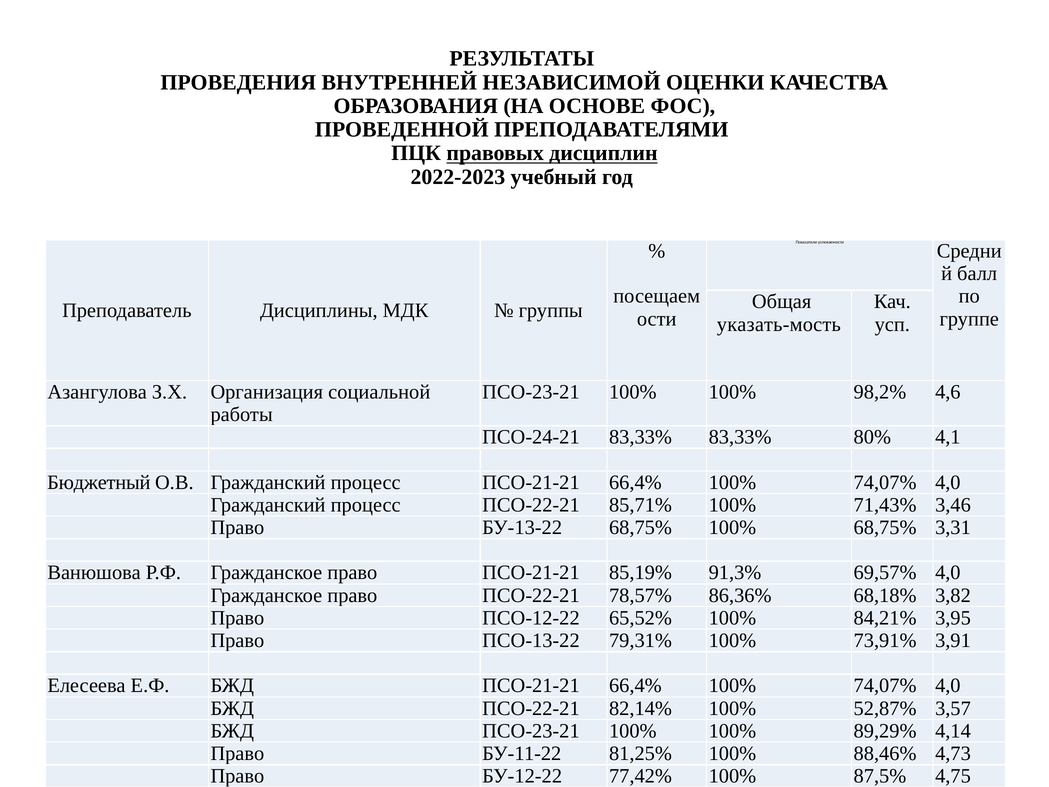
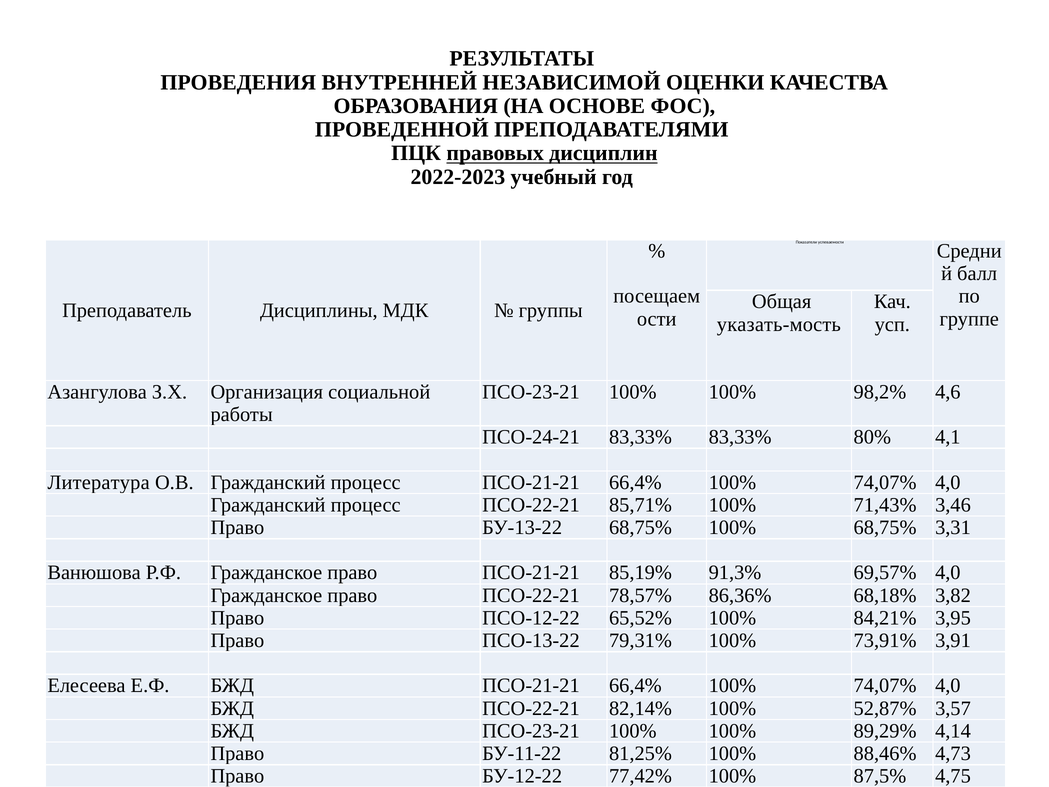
Бюджетный: Бюджетный -> Литература
